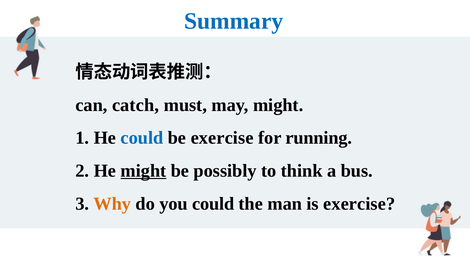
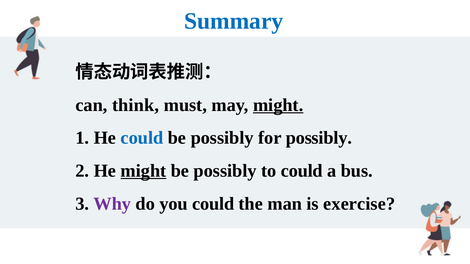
catch: catch -> think
might at (278, 105) underline: none -> present
exercise at (222, 138): exercise -> possibly
for running: running -> possibly
to think: think -> could
Why colour: orange -> purple
